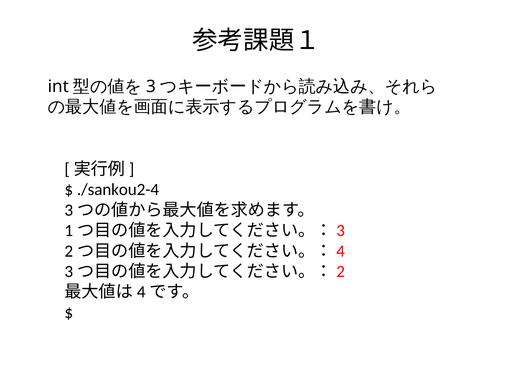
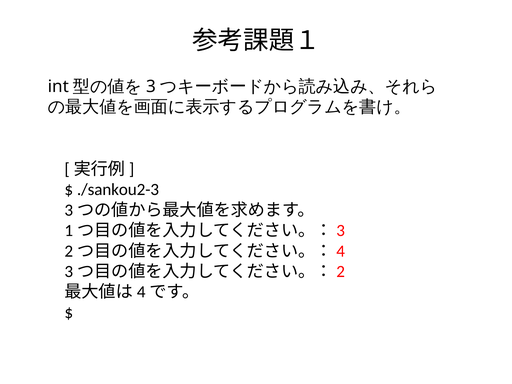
./sankou2-4: ./sankou2-4 -> ./sankou2-3
